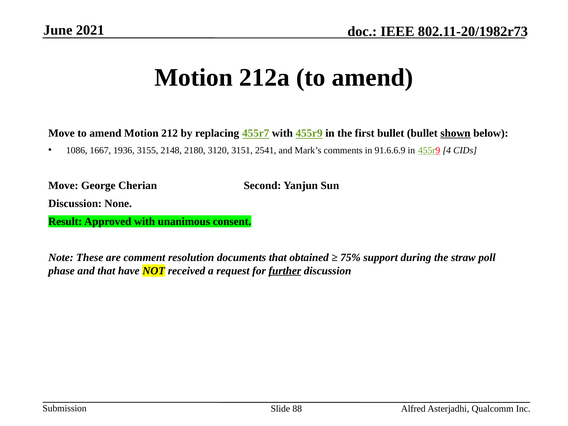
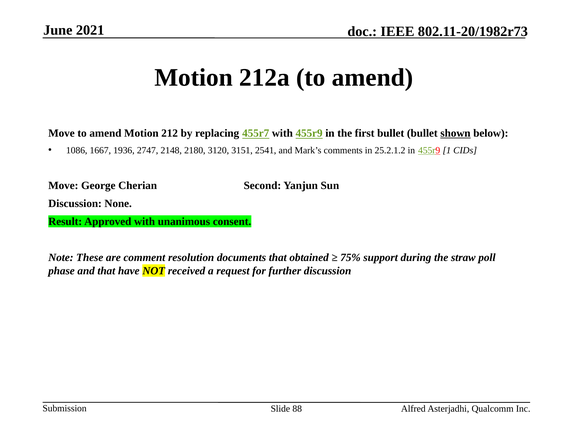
3155: 3155 -> 2747
91.6.6.9: 91.6.6.9 -> 25.2.1.2
4: 4 -> 1
further underline: present -> none
